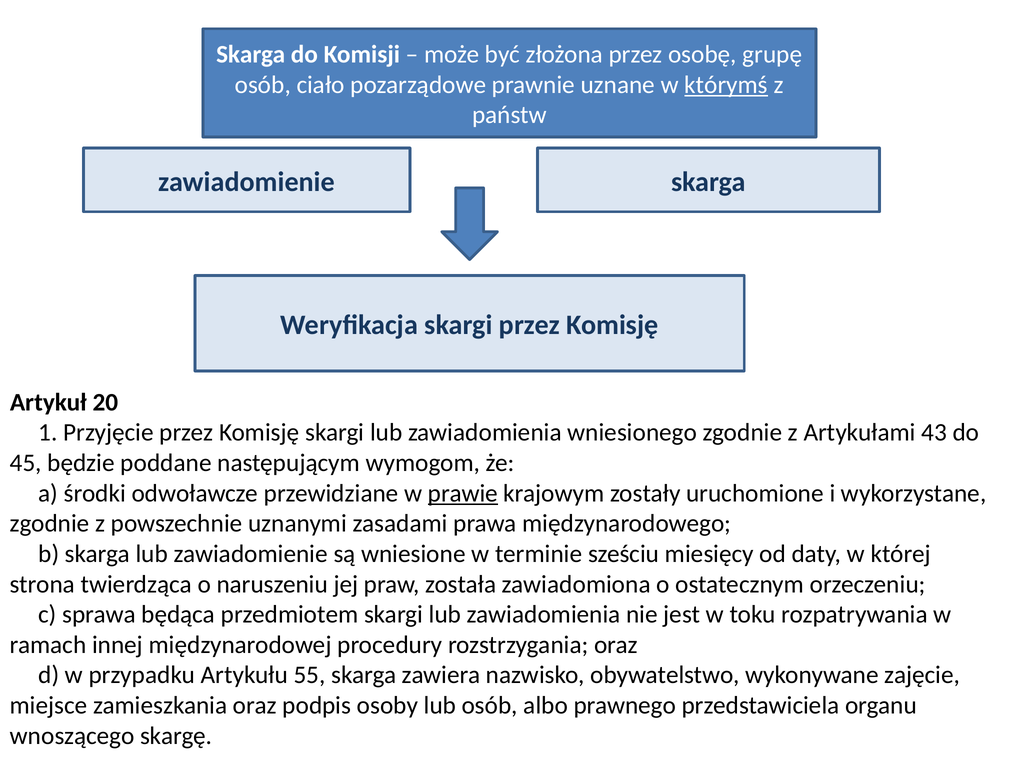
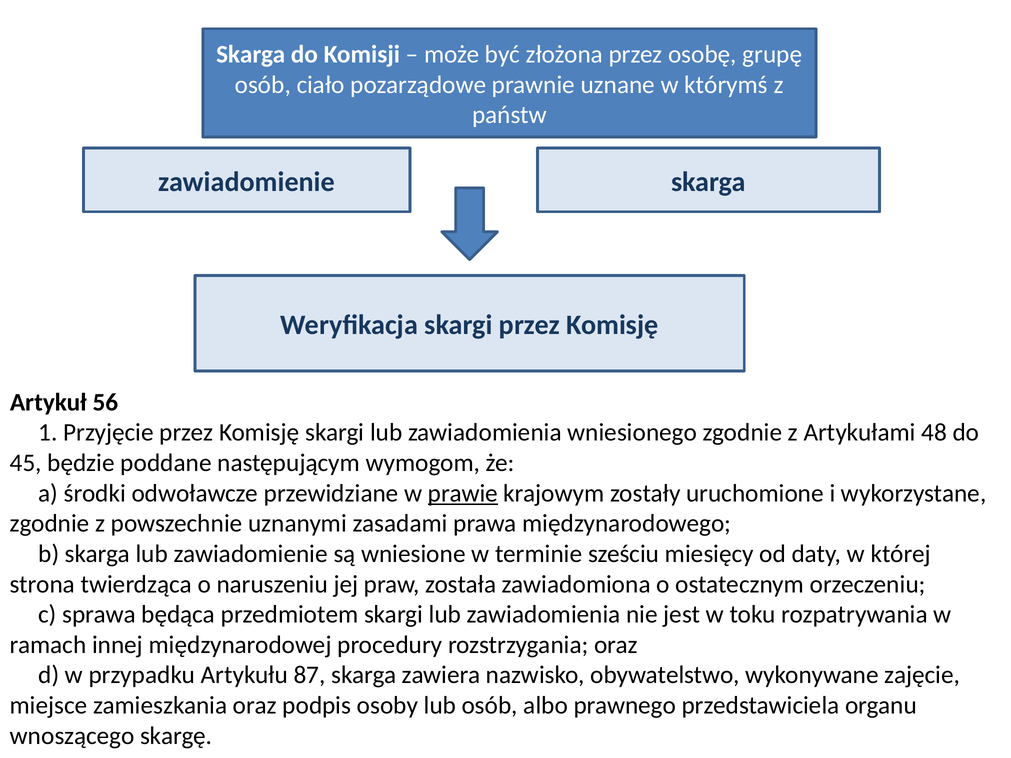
którymś underline: present -> none
20: 20 -> 56
43: 43 -> 48
55: 55 -> 87
